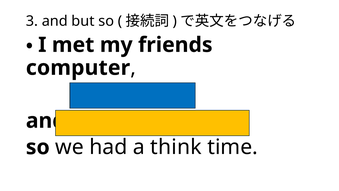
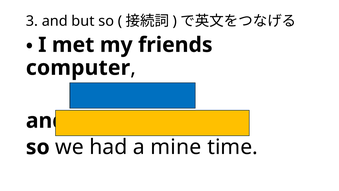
think: think -> mine
